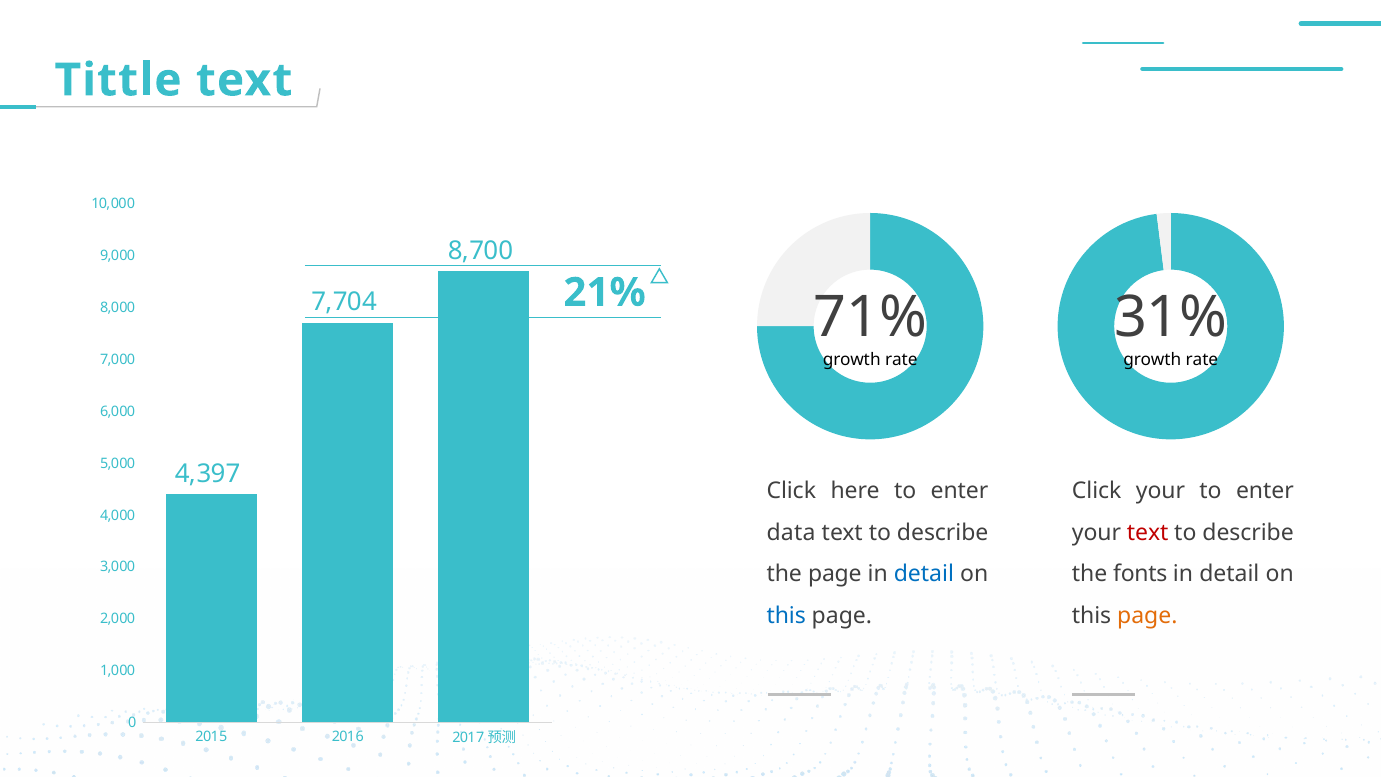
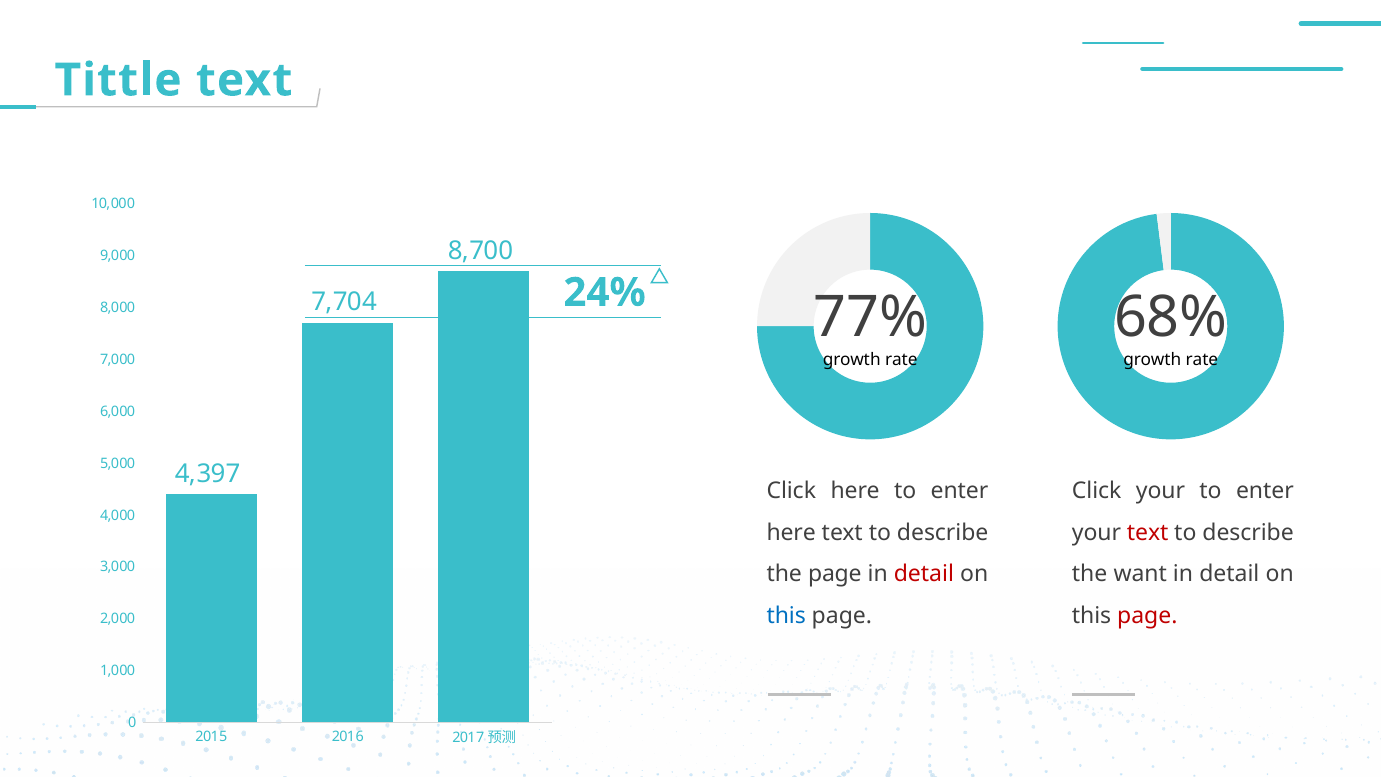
21%: 21% -> 24%
71%: 71% -> 77%
31%: 31% -> 68%
data at (791, 533): data -> here
detail at (924, 574) colour: blue -> red
fonts: fonts -> want
page at (1147, 615) colour: orange -> red
